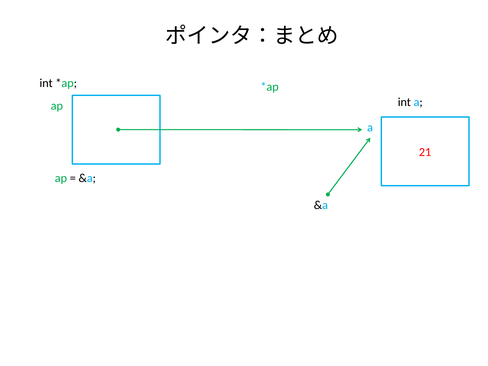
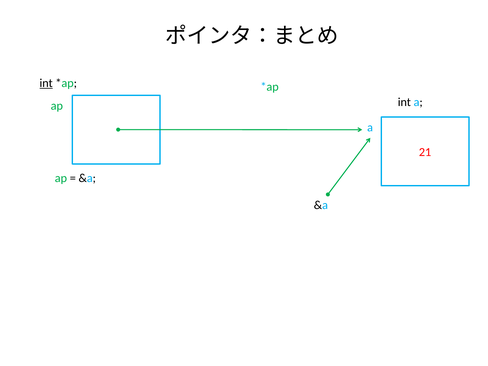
int at (46, 83) underline: none -> present
